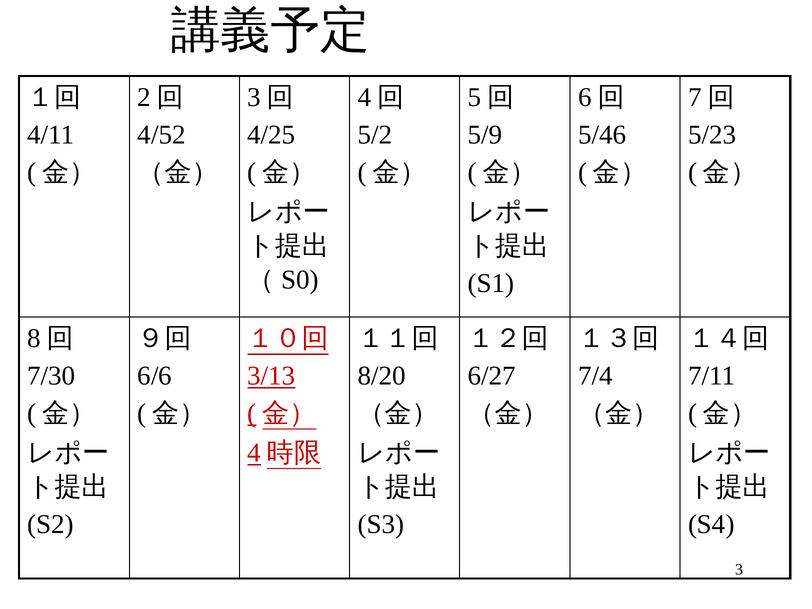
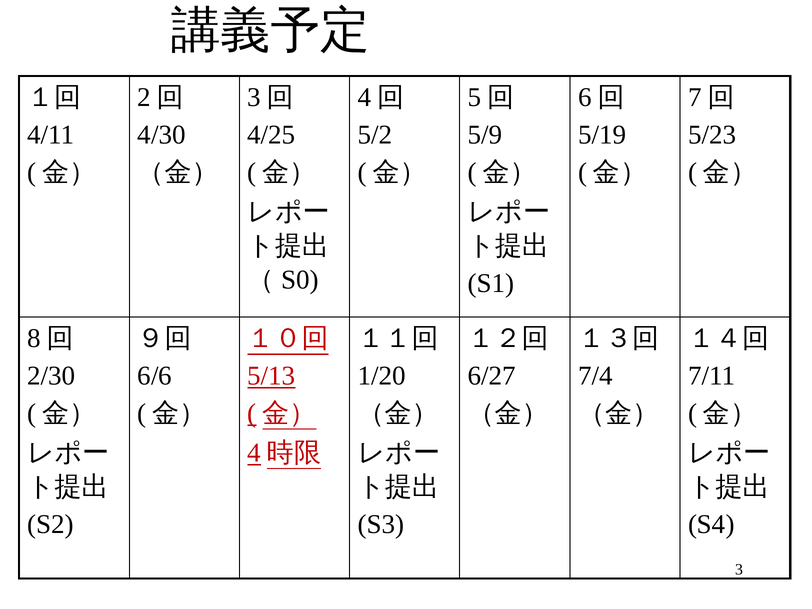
4/52: 4/52 -> 4/30
5/46: 5/46 -> 5/19
7/30: 7/30 -> 2/30
3/13: 3/13 -> 5/13
8/20: 8/20 -> 1/20
